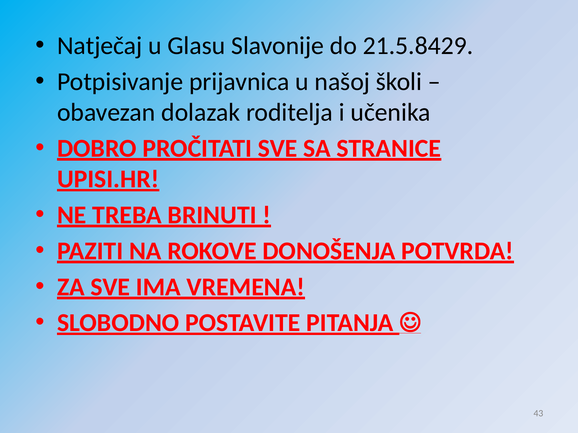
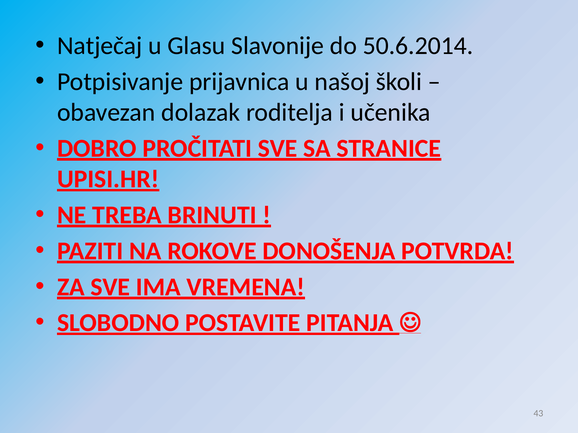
21.5.8429: 21.5.8429 -> 50.6.2014
